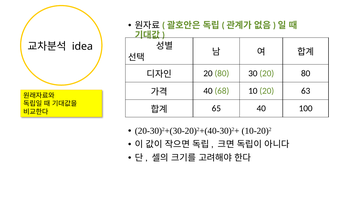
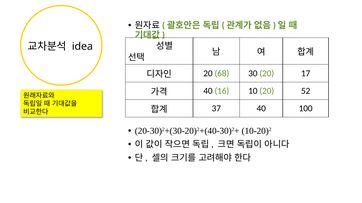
80 at (222, 74): 80 -> 68
30 20 80: 80 -> 17
68: 68 -> 16
63: 63 -> 52
65: 65 -> 37
